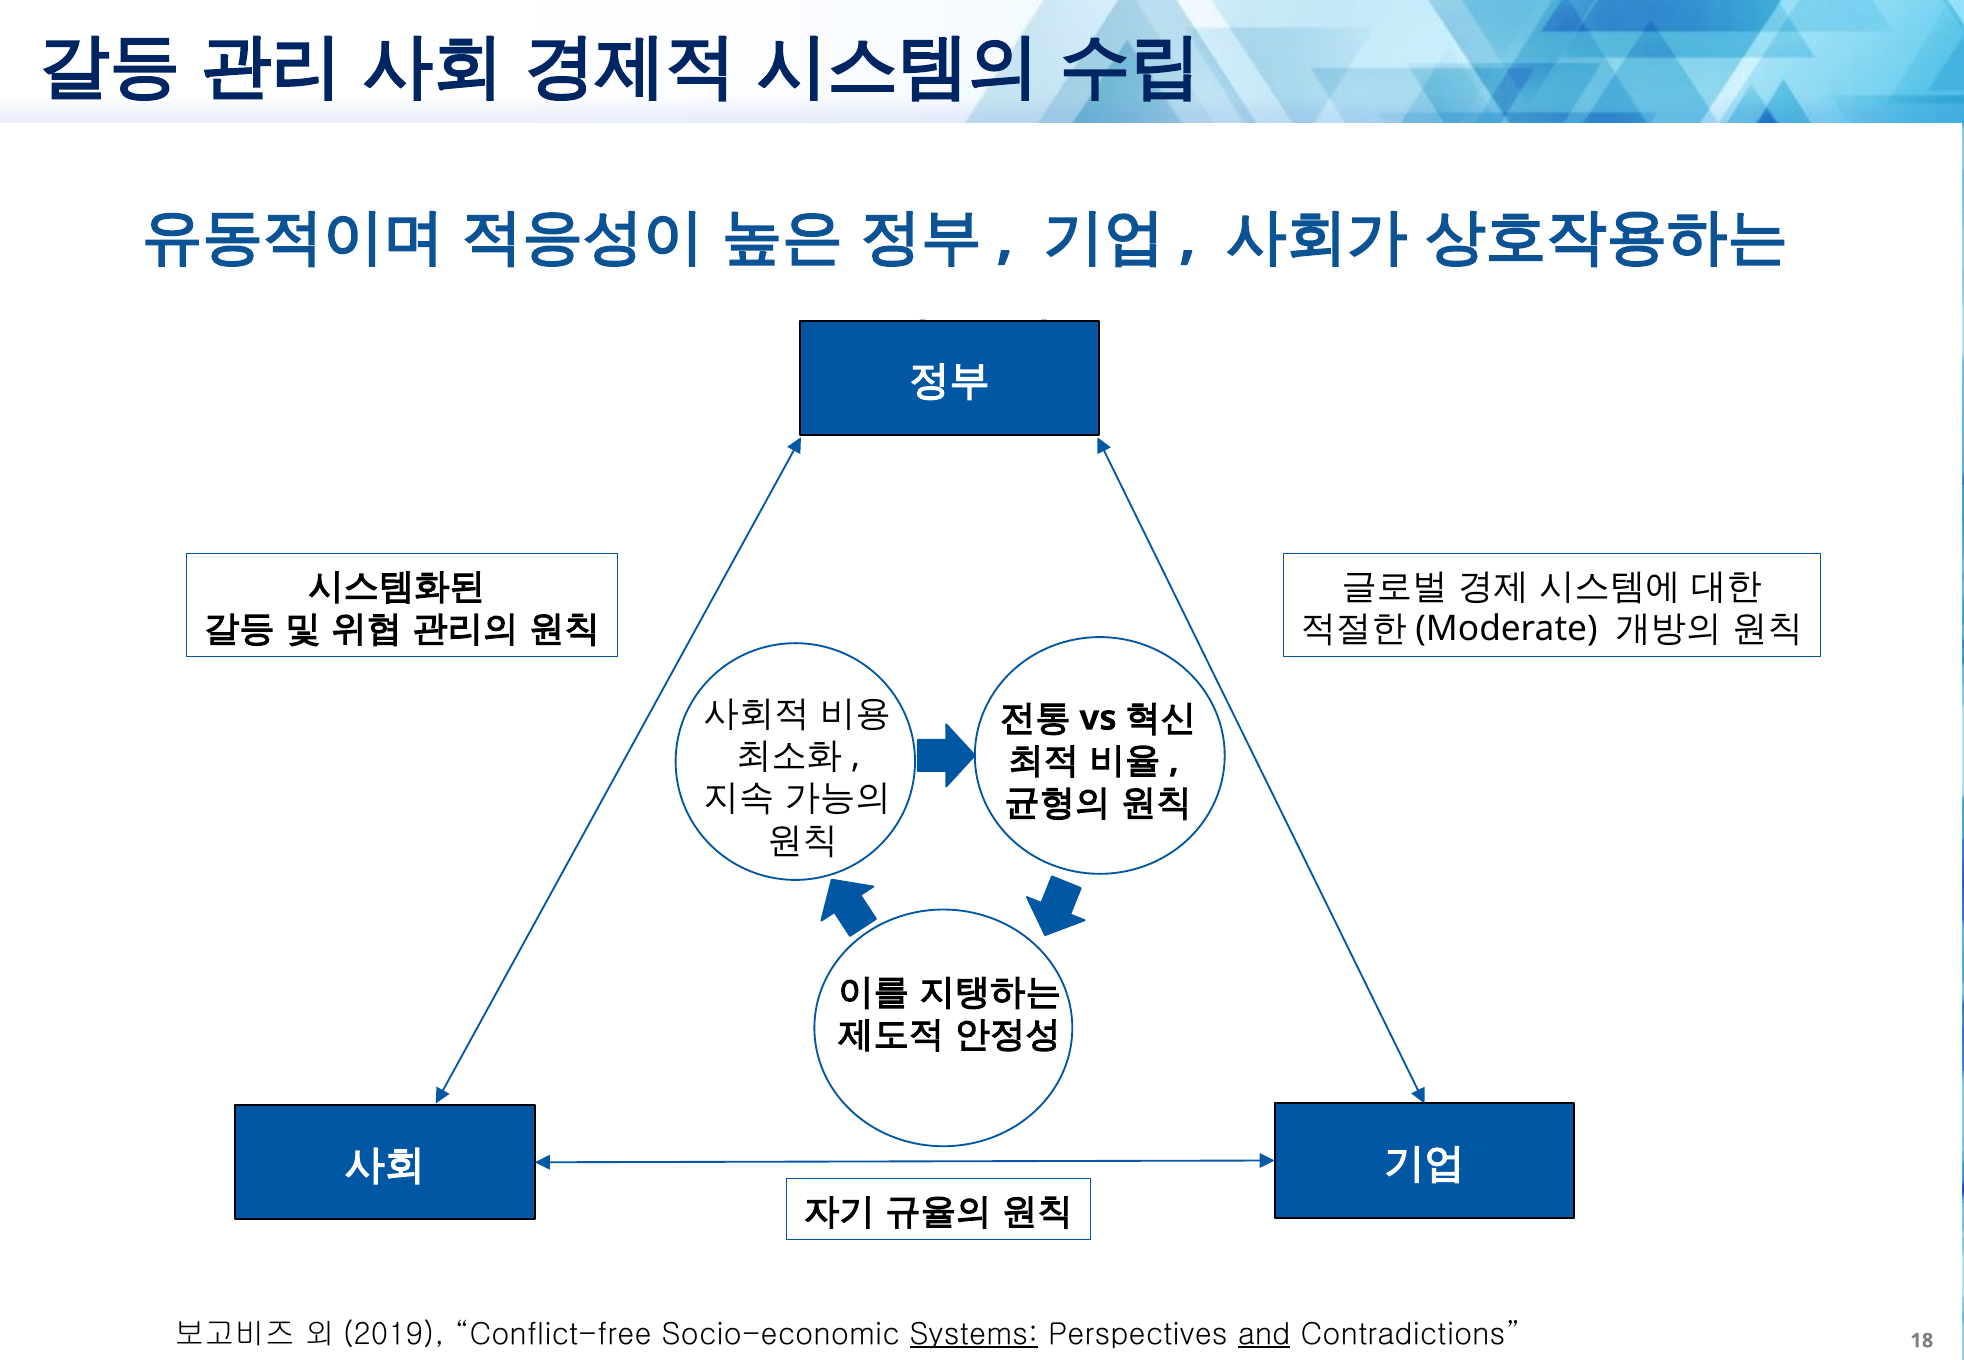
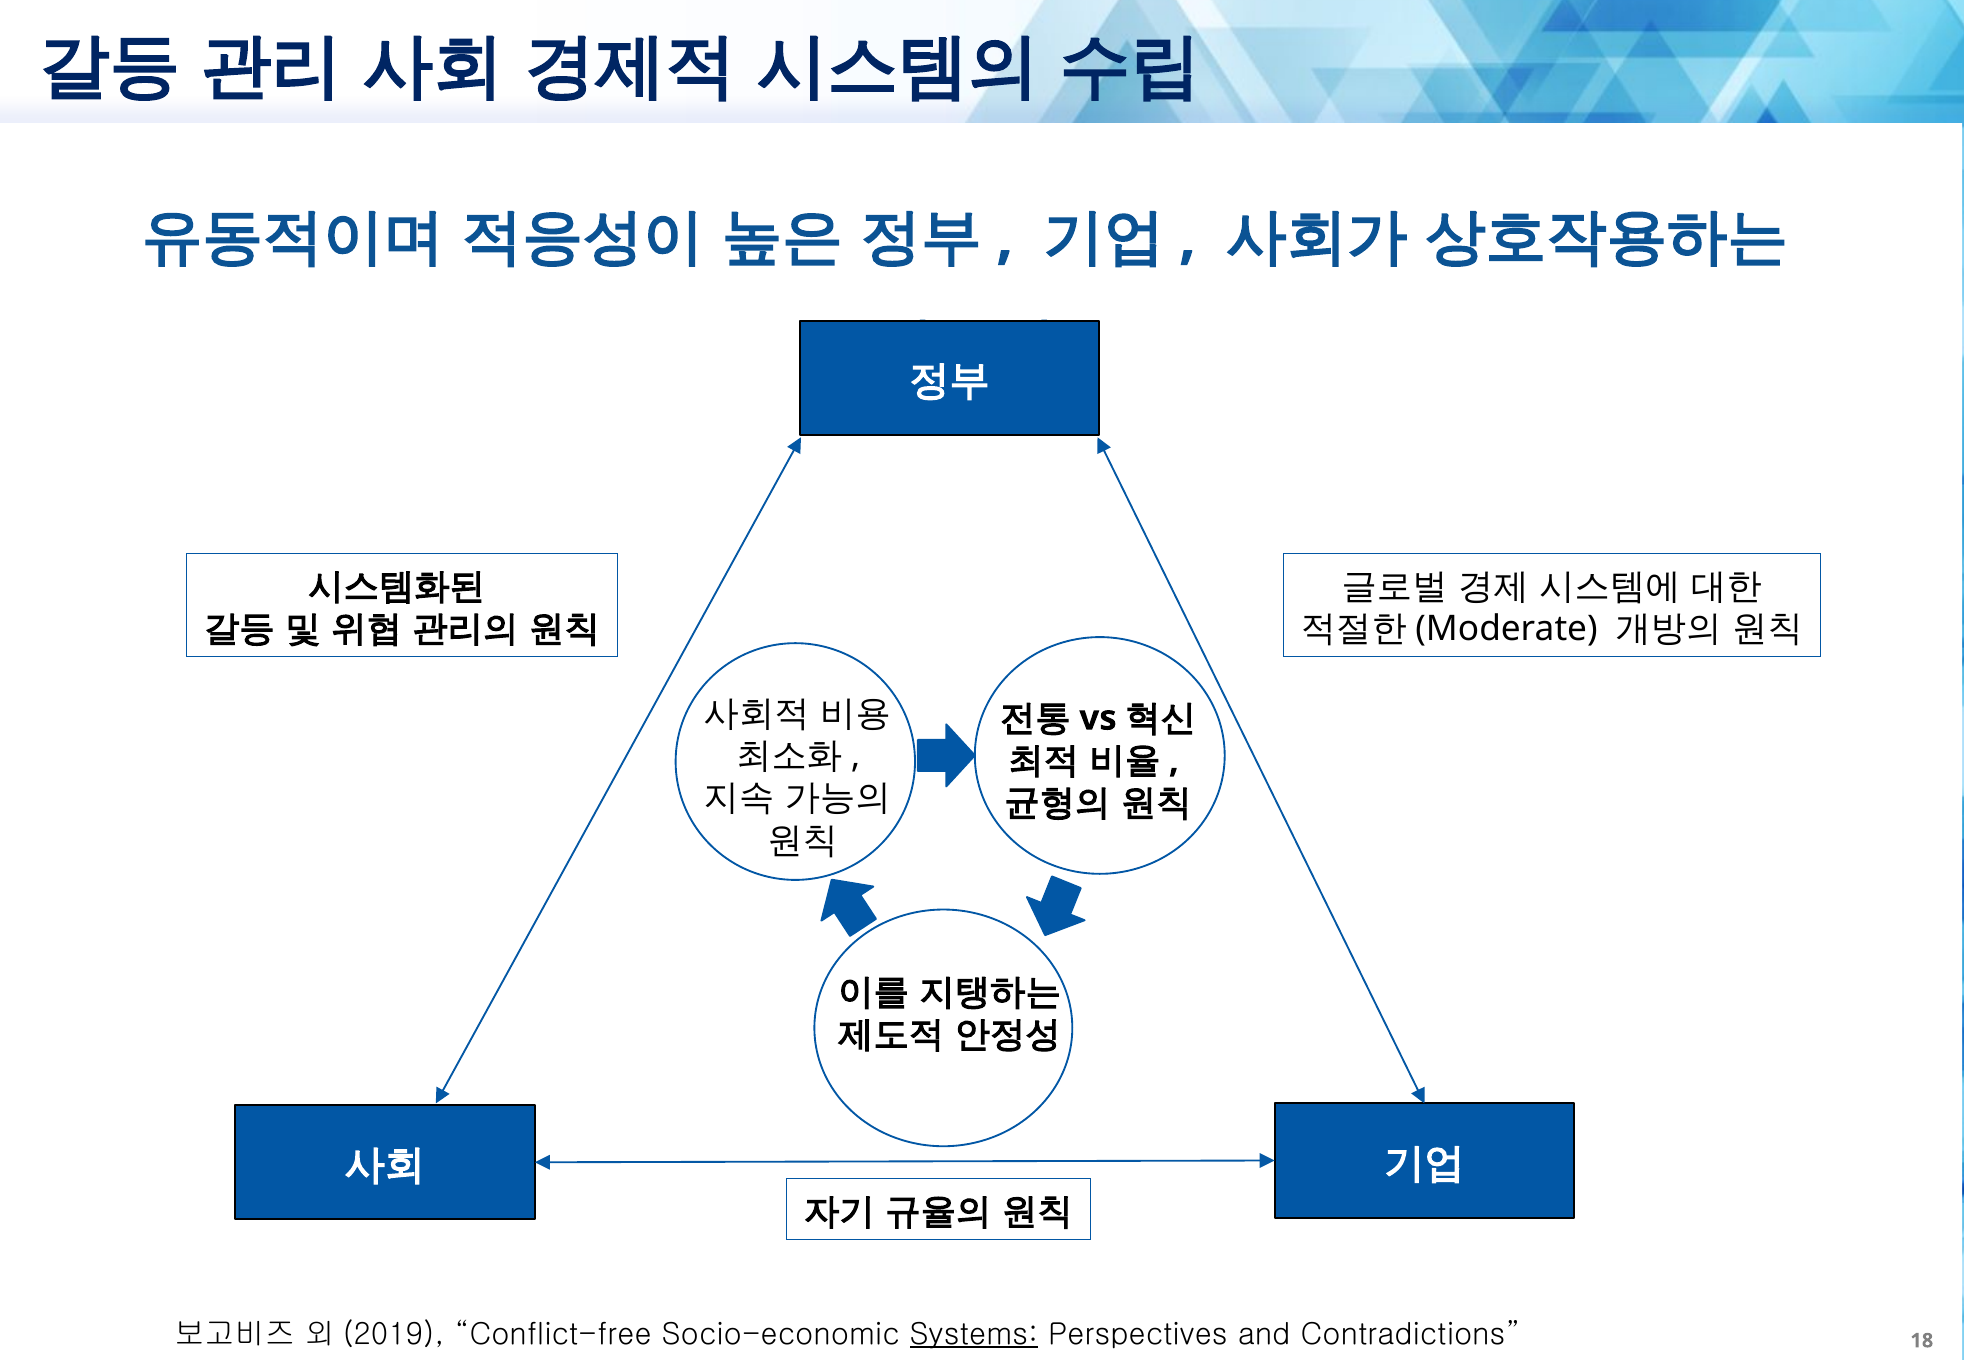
and underline: present -> none
